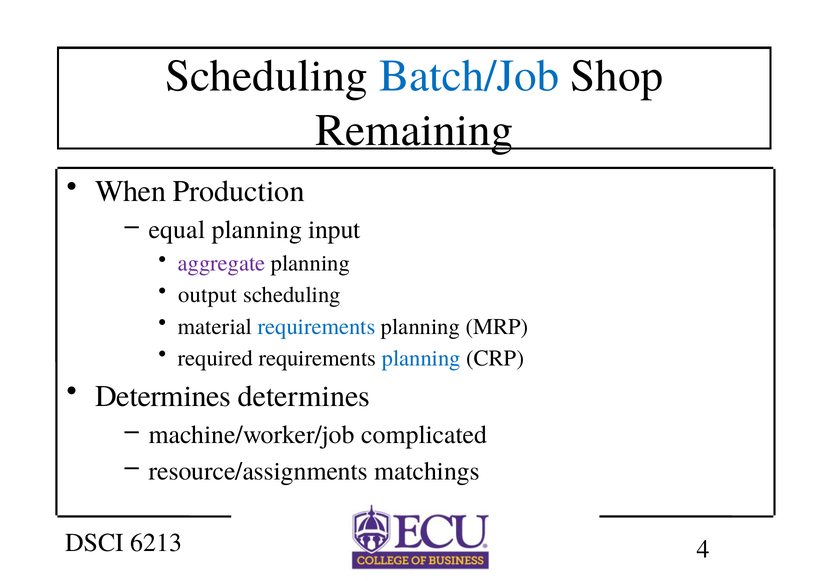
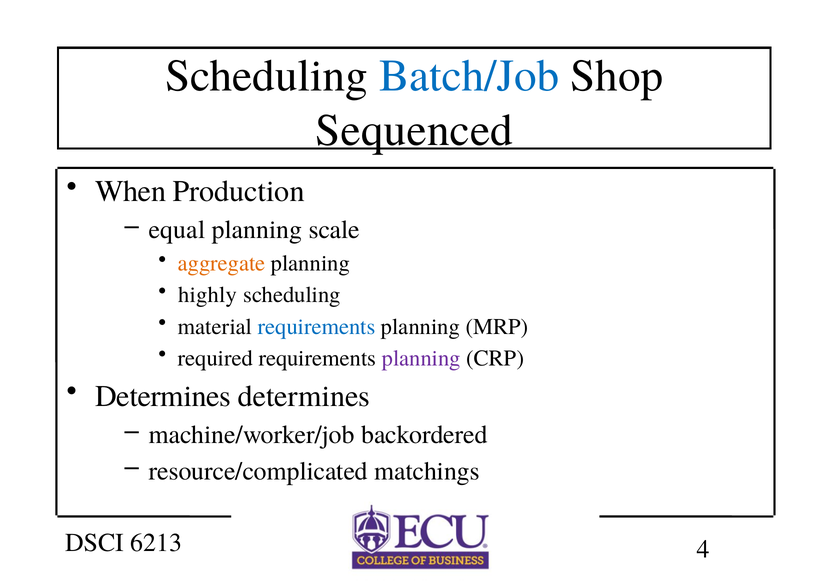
Remaining: Remaining -> Sequenced
input: input -> scale
aggregate colour: purple -> orange
output: output -> highly
planning at (421, 358) colour: blue -> purple
complicated: complicated -> backordered
resource/assignments: resource/assignments -> resource/complicated
